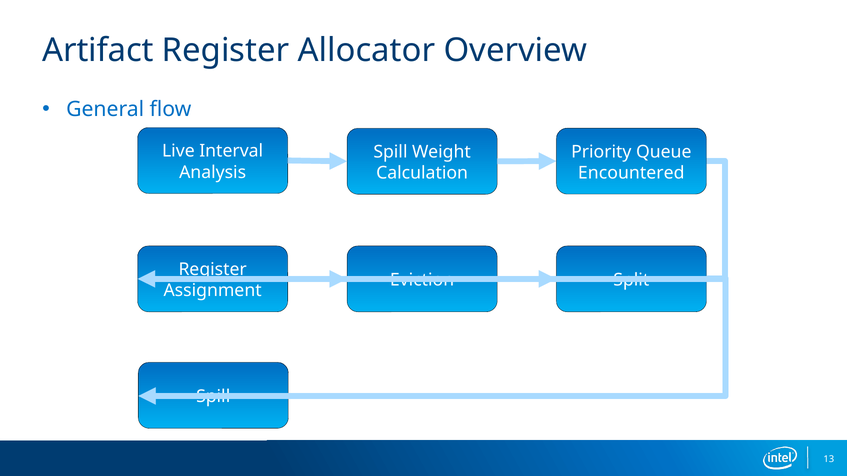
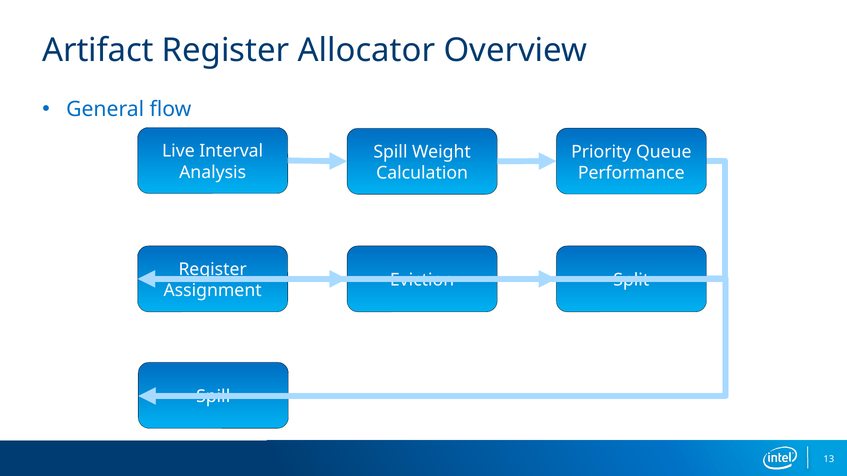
Encountered: Encountered -> Performance
